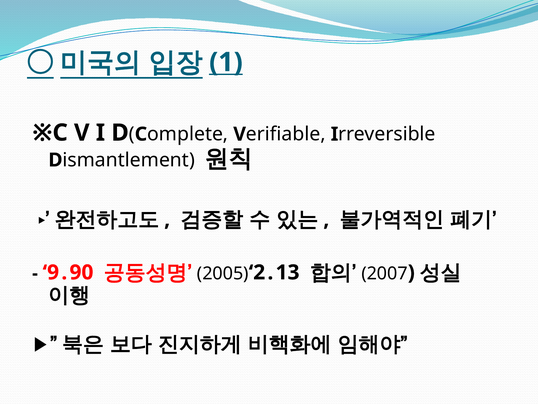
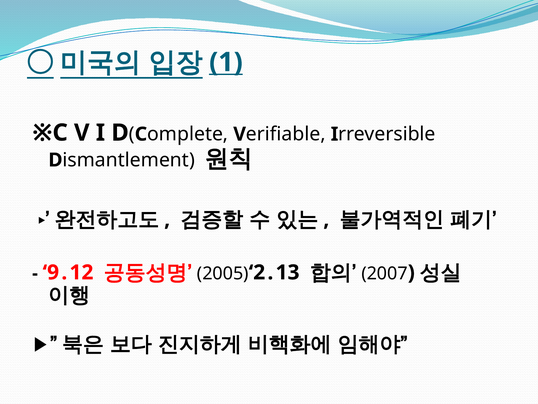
9․90: 9․90 -> 9․12
